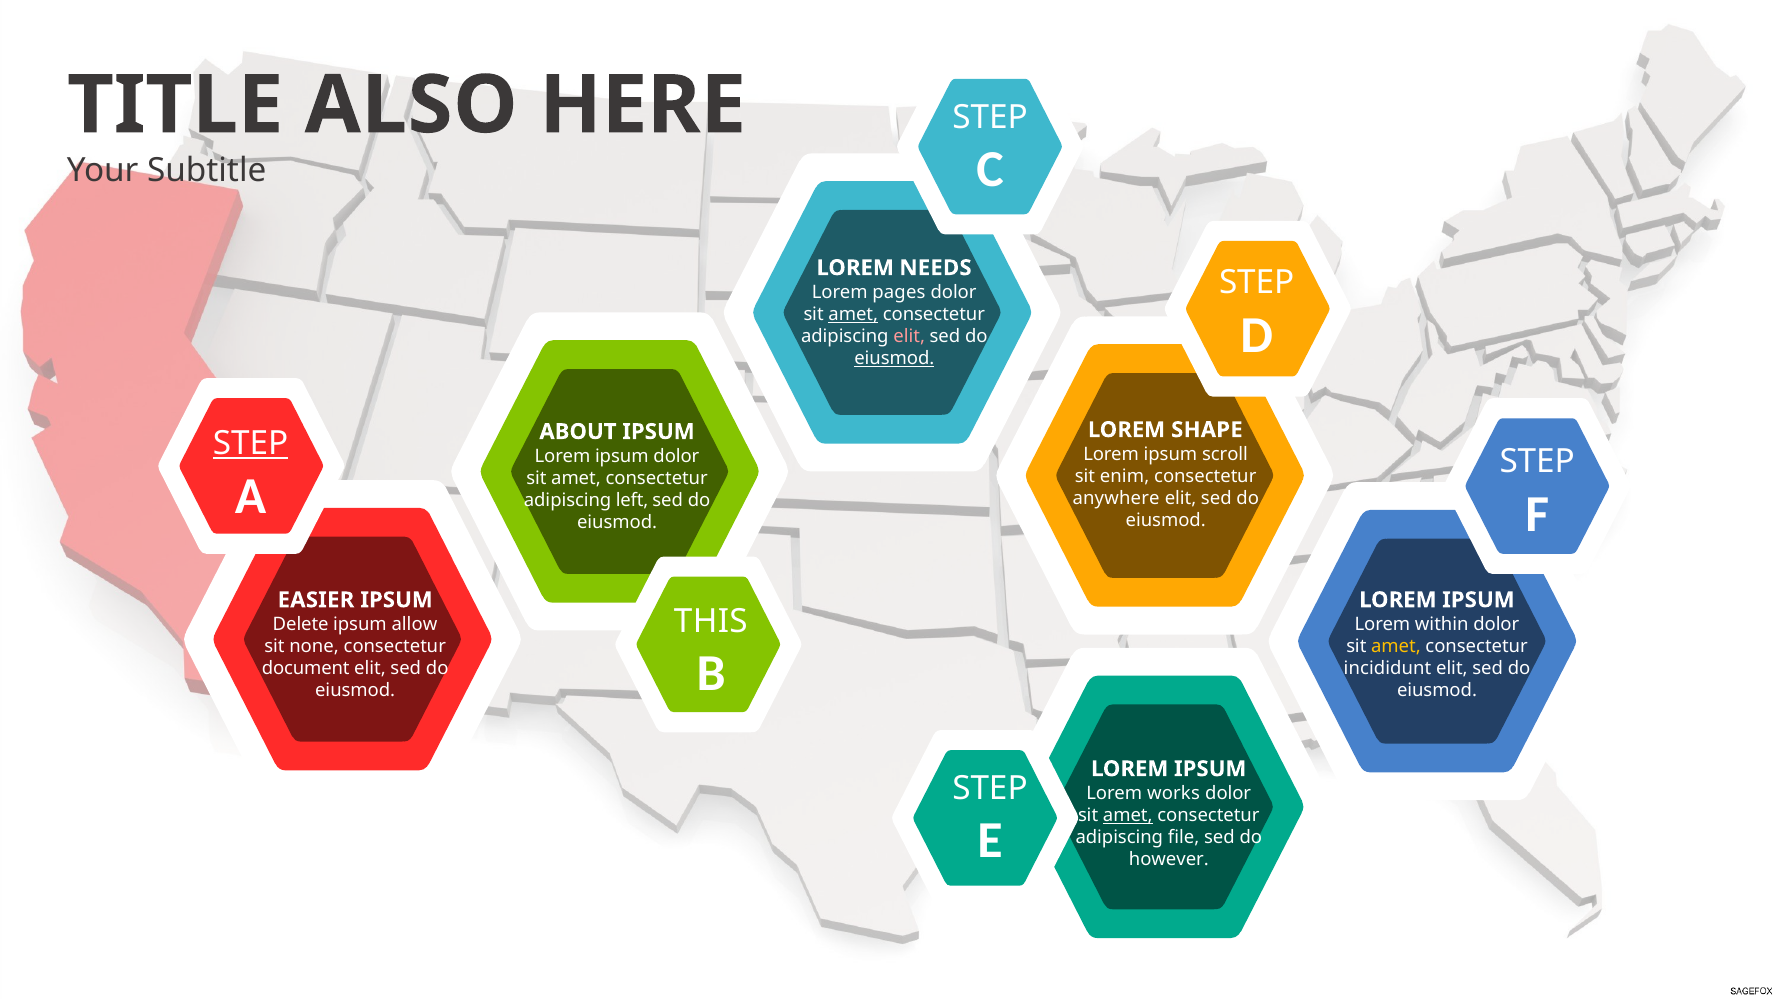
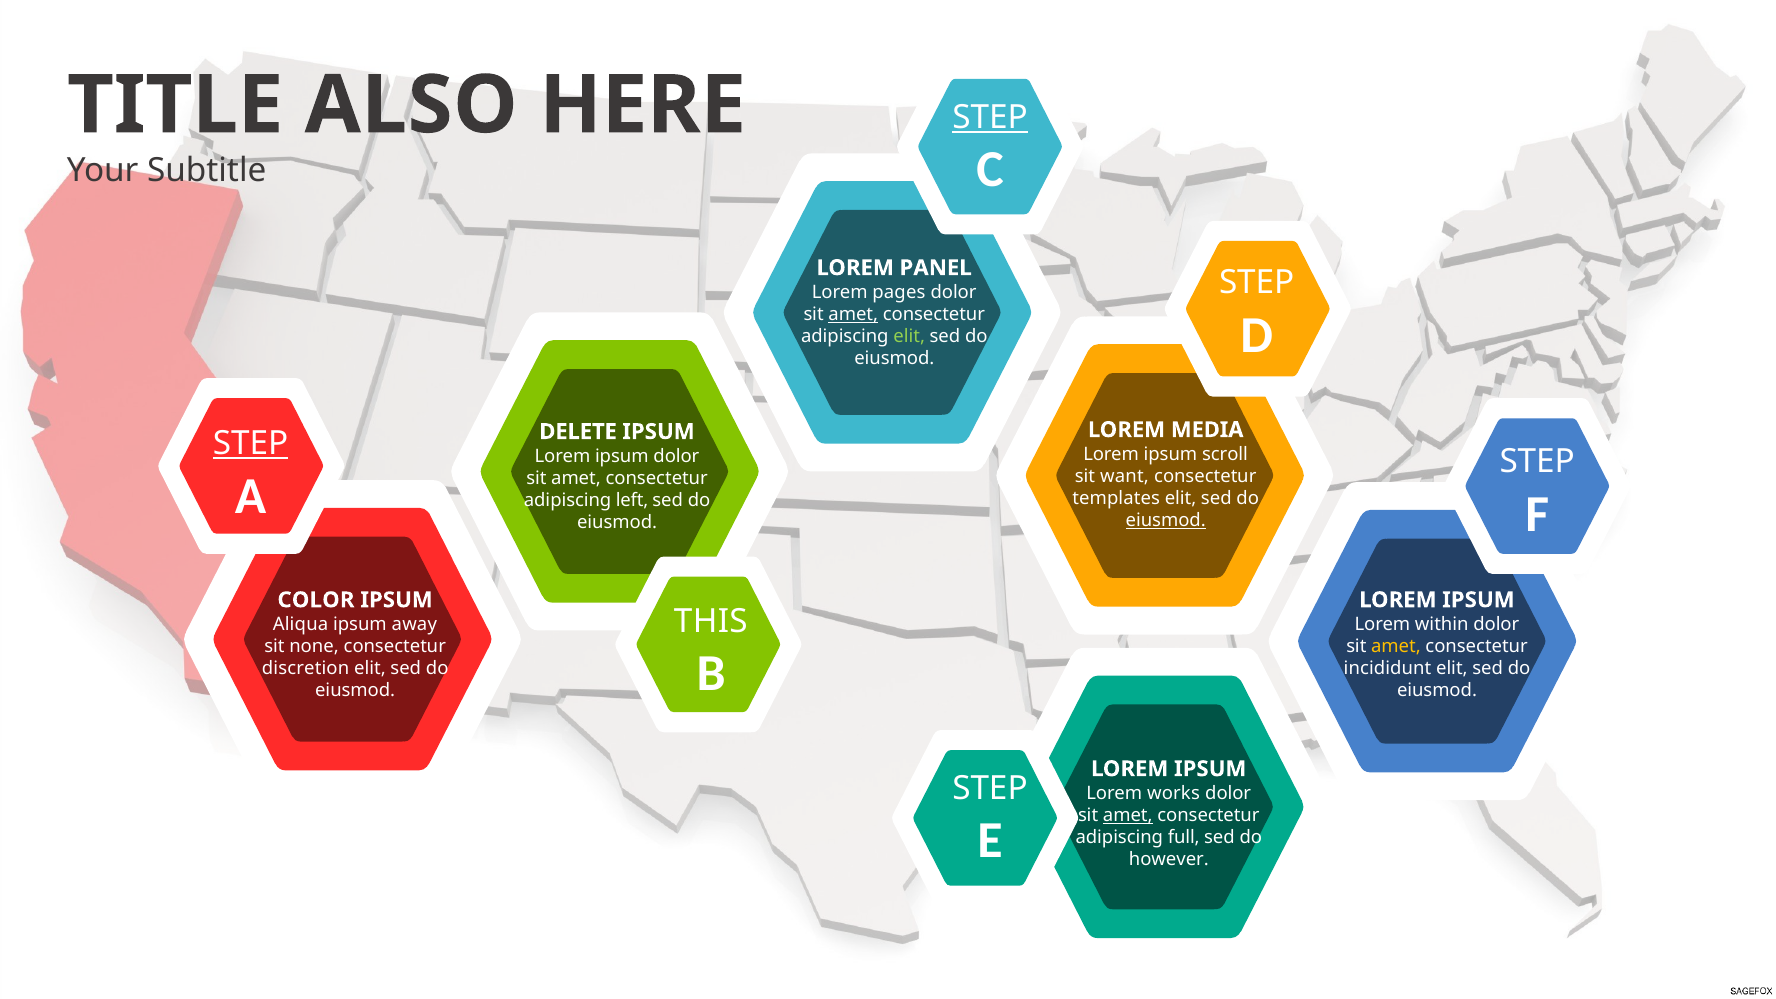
STEP at (990, 117) underline: none -> present
NEEDS: NEEDS -> PANEL
elit at (909, 336) colour: pink -> light green
eiusmod at (894, 359) underline: present -> none
SHAPE: SHAPE -> MEDIA
ABOUT: ABOUT -> DELETE
enim: enim -> want
anywhere: anywhere -> templates
eiusmod at (1166, 521) underline: none -> present
EASIER: EASIER -> COLOR
Delete: Delete -> Aliqua
allow: allow -> away
document: document -> discretion
file: file -> full
